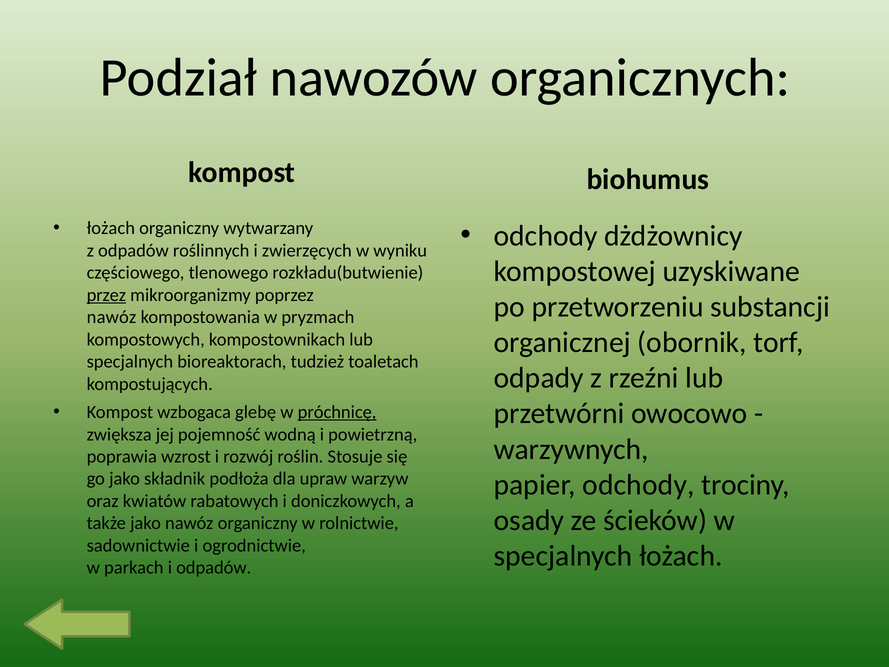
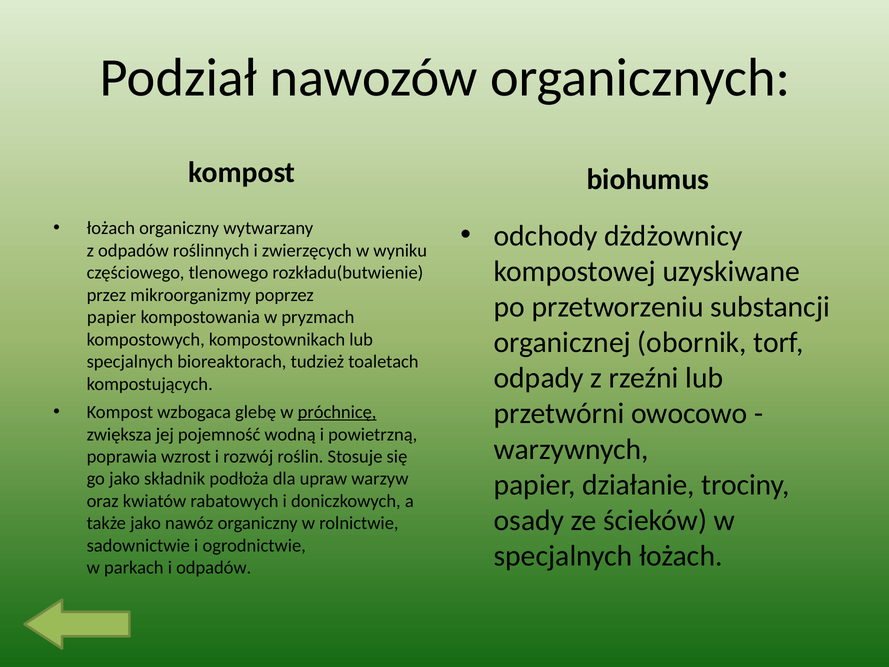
przez underline: present -> none
nawóz at (112, 317): nawóz -> papier
papier odchody: odchody -> działanie
